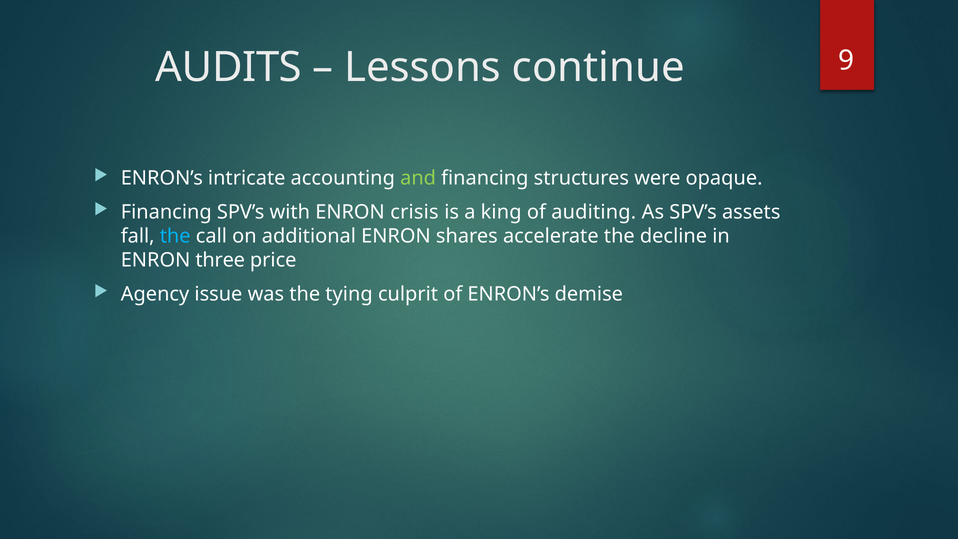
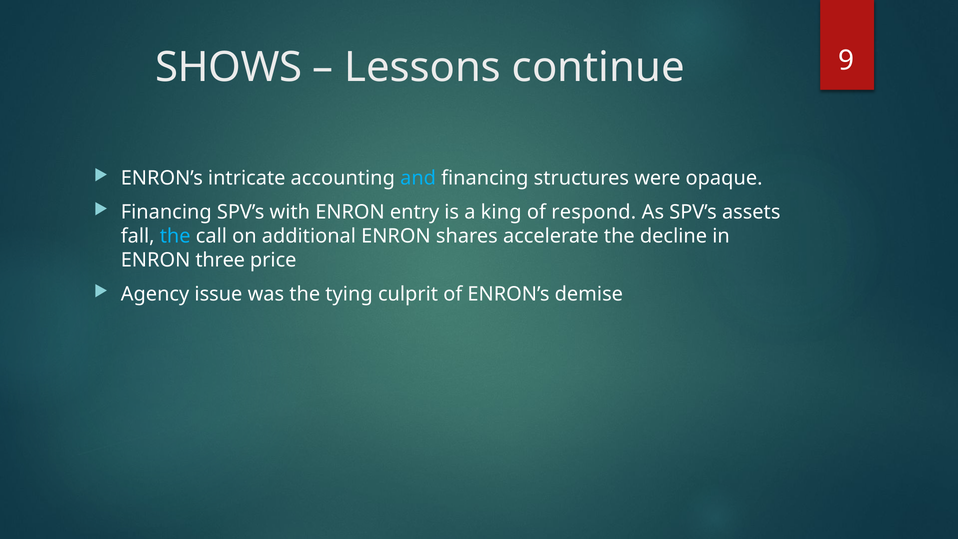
AUDITS: AUDITS -> SHOWS
and colour: light green -> light blue
crisis: crisis -> entry
auditing: auditing -> respond
